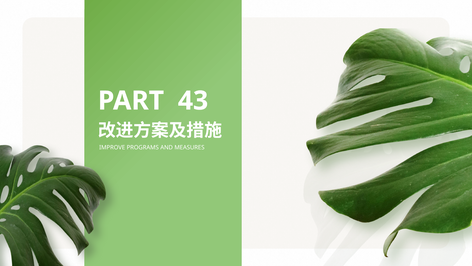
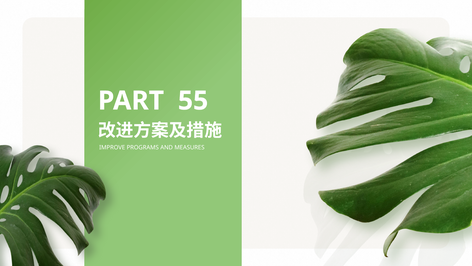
43: 43 -> 55
